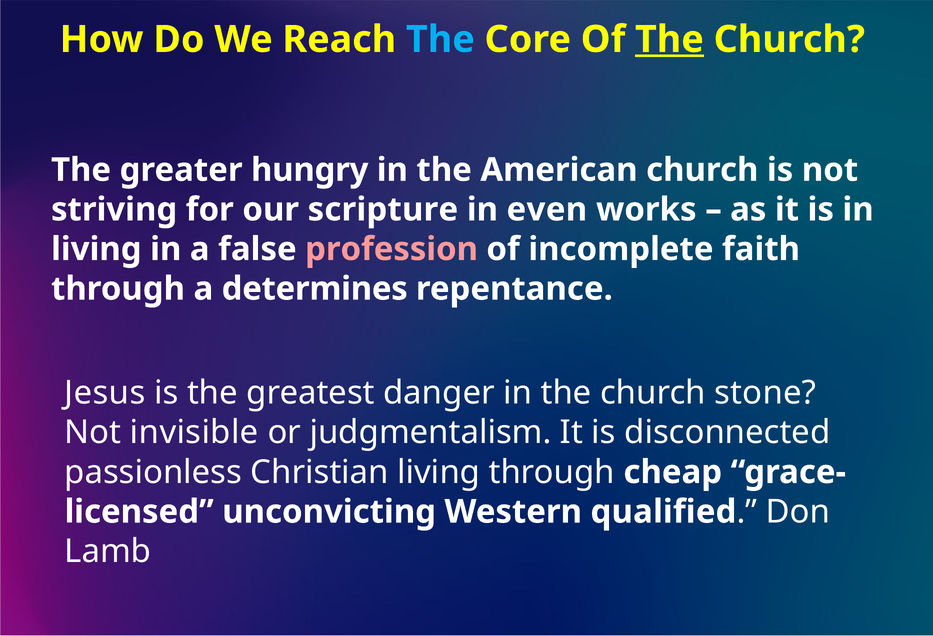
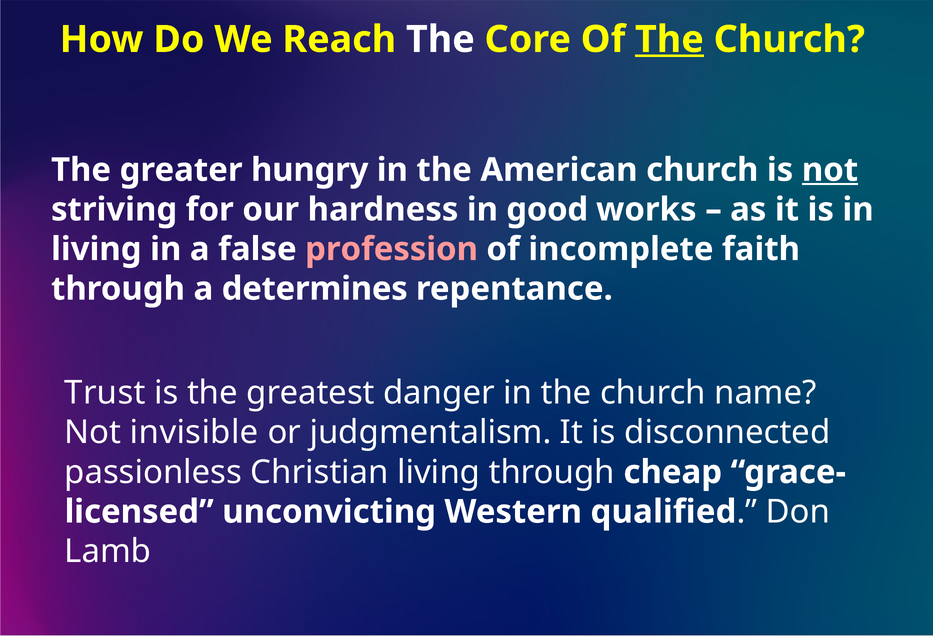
The at (440, 39) colour: light blue -> white
not at (830, 170) underline: none -> present
scripture: scripture -> hardness
even: even -> good
Jesus: Jesus -> Trust
stone: stone -> name
